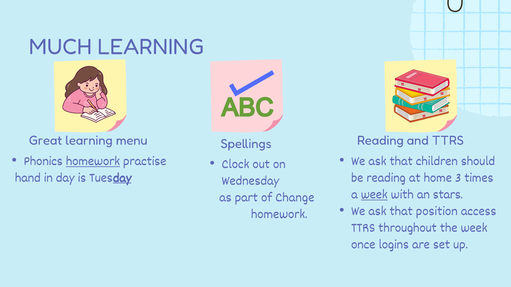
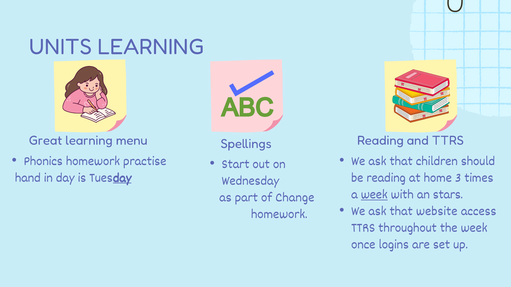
MUCH: MUCH -> UNITS
homework at (93, 161) underline: present -> none
Clock: Clock -> Start
position: position -> website
